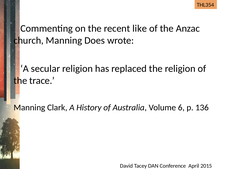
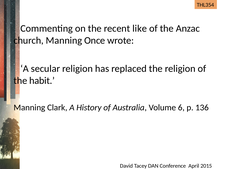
Does: Does -> Once
trace: trace -> habit
